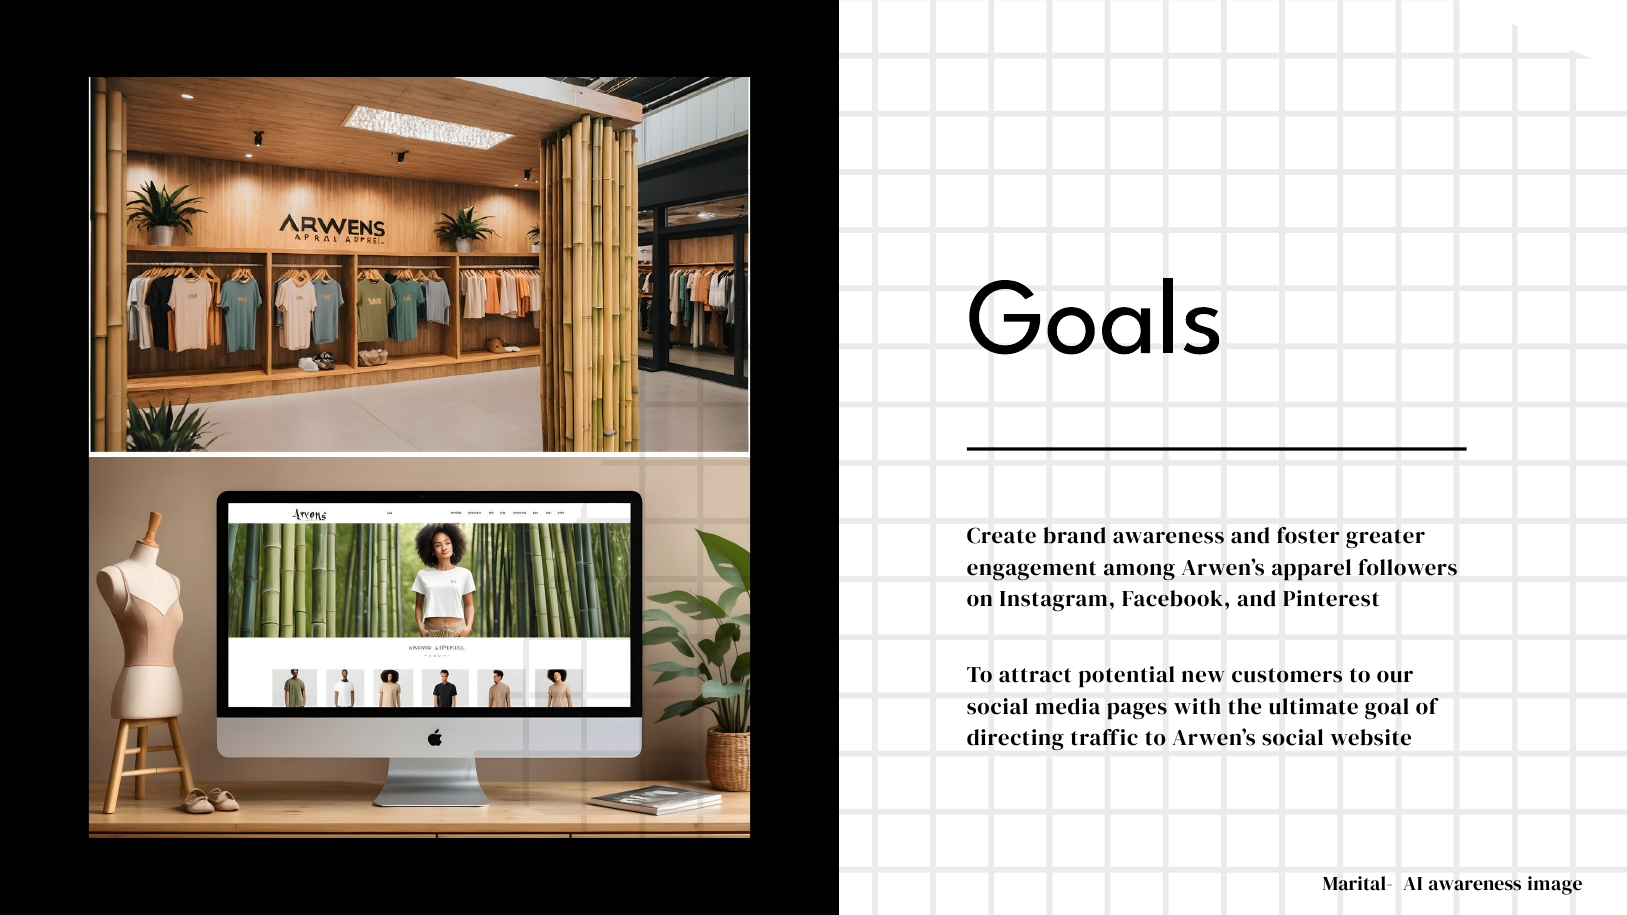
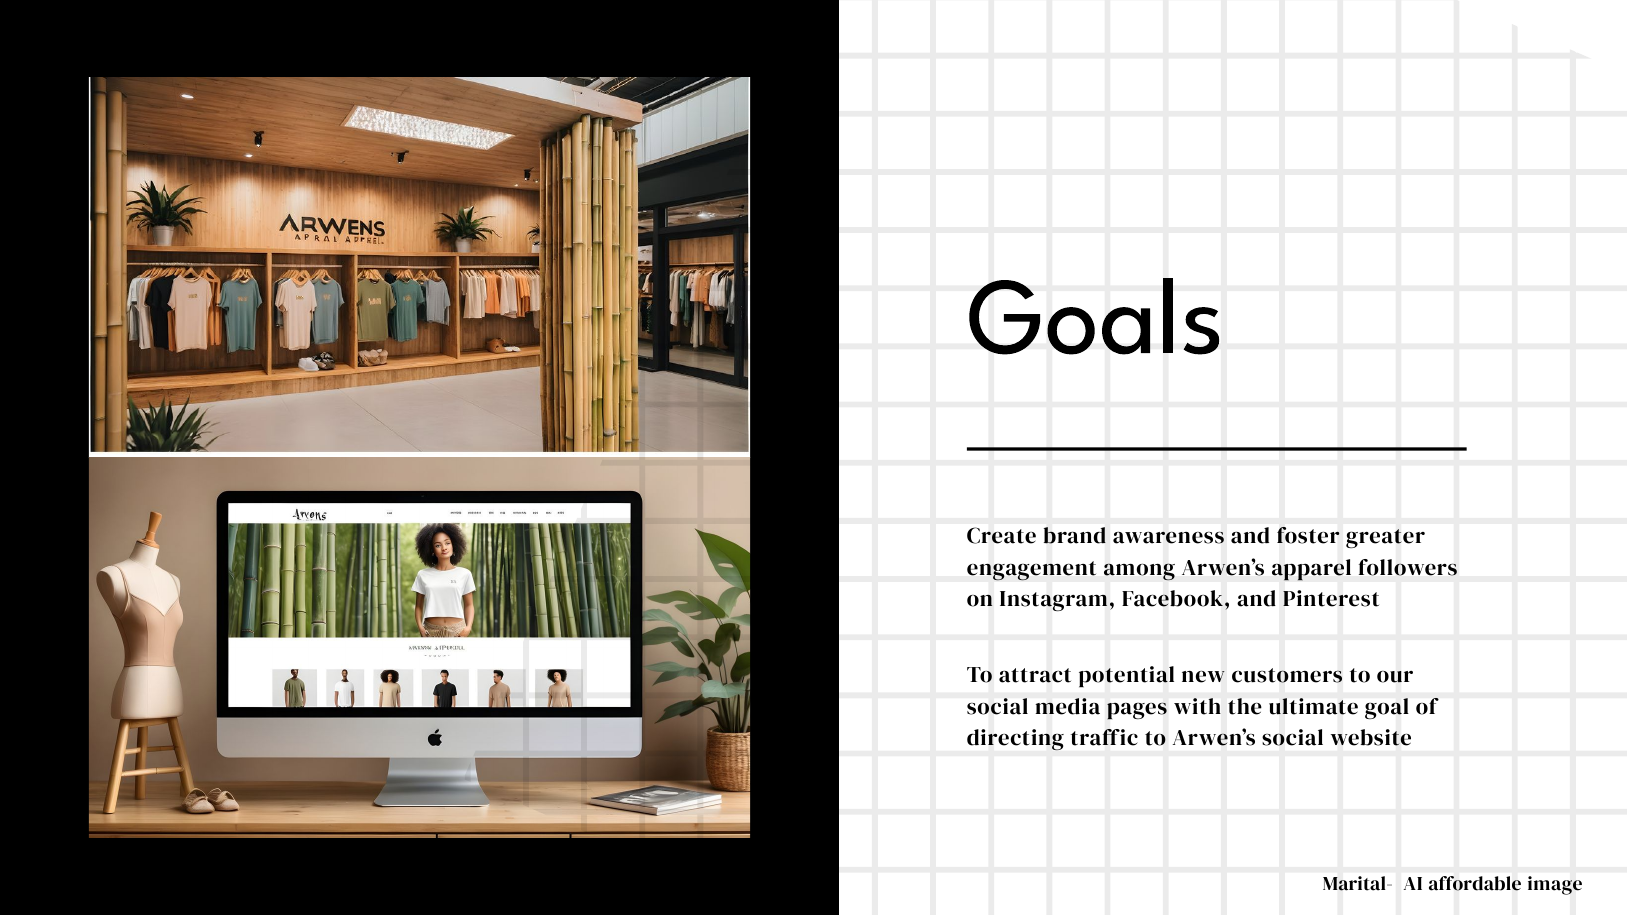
AI awareness: awareness -> affordable
